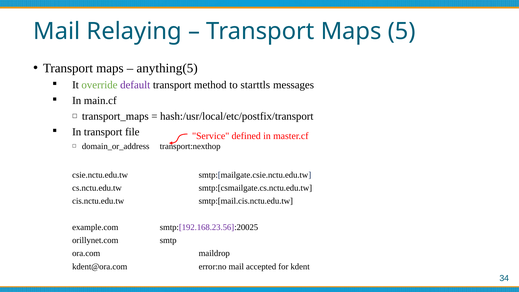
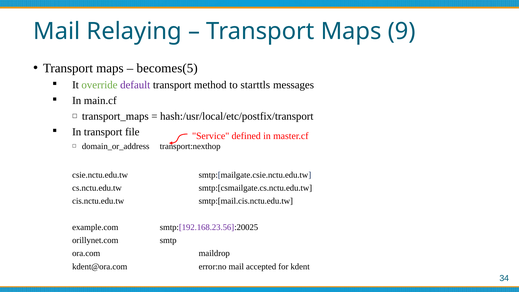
5: 5 -> 9
anything(5: anything(5 -> becomes(5
